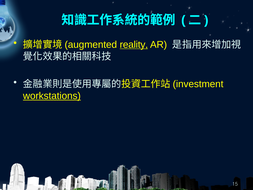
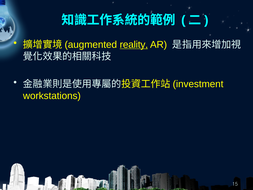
workstations underline: present -> none
